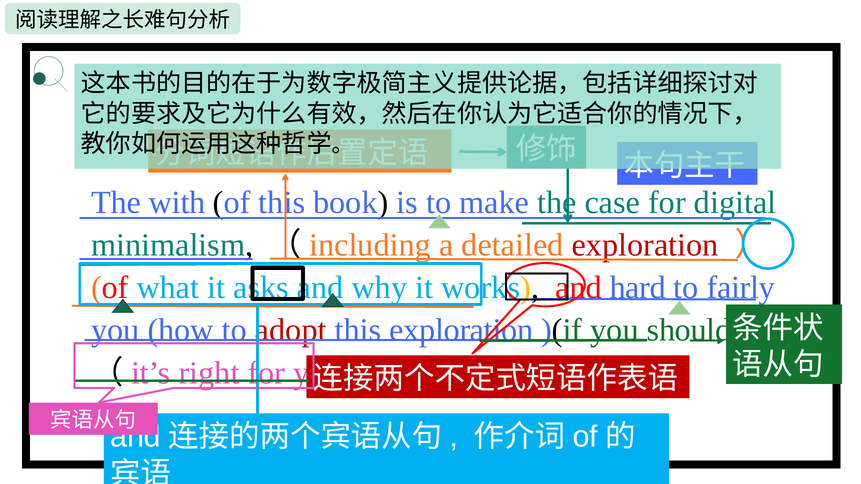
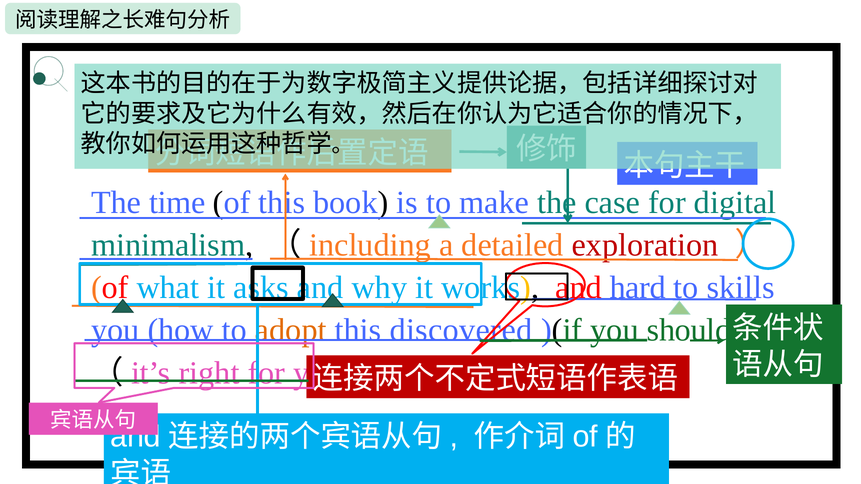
with: with -> time
fairly: fairly -> skills
adopt colour: red -> orange
this exploration: exploration -> discovered
